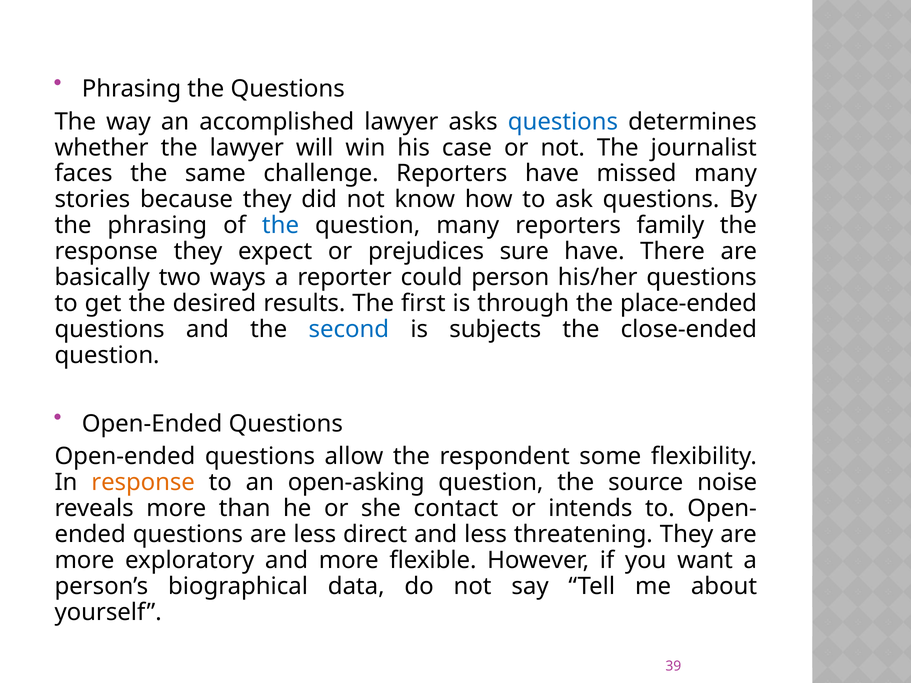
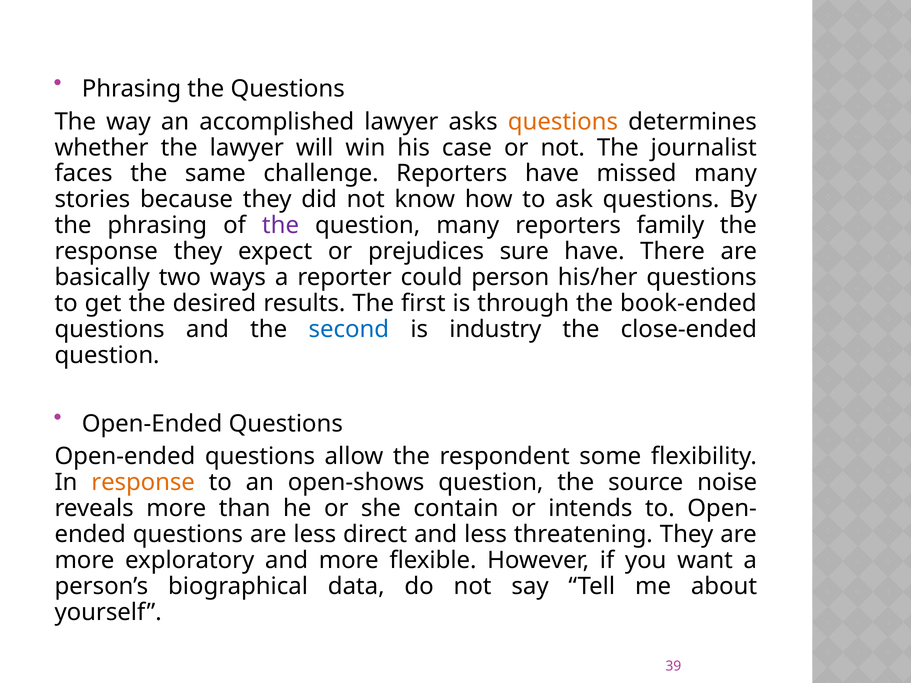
questions at (563, 122) colour: blue -> orange
the at (281, 226) colour: blue -> purple
place-ended: place-ended -> book-ended
subjects: subjects -> industry
open-asking: open-asking -> open-shows
contact: contact -> contain
